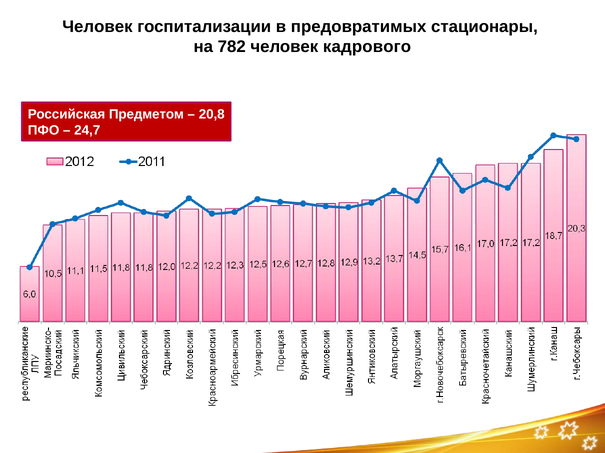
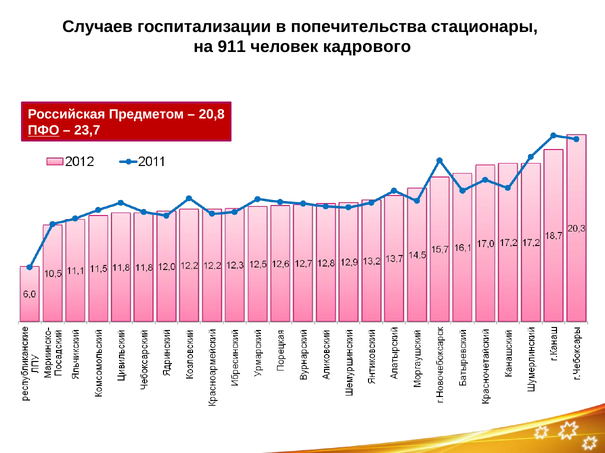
Человек at (97, 27): Человек -> Случаев
предовратимых: предовратимых -> попечительства
782: 782 -> 911
ПФО underline: none -> present
24,7: 24,7 -> 23,7
